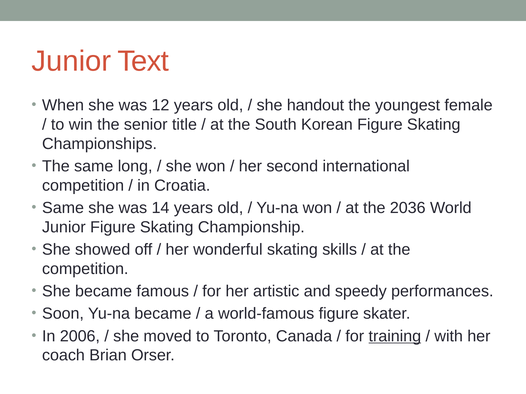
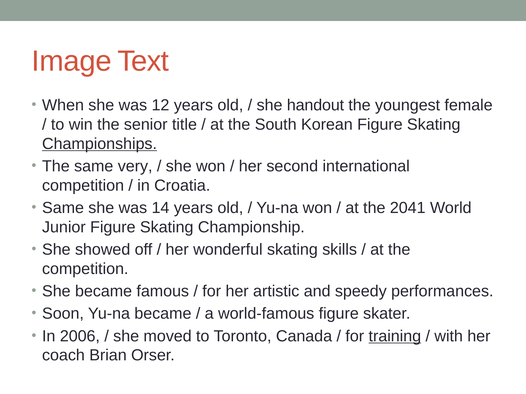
Junior at (71, 61): Junior -> Image
Championships underline: none -> present
long: long -> very
2036: 2036 -> 2041
